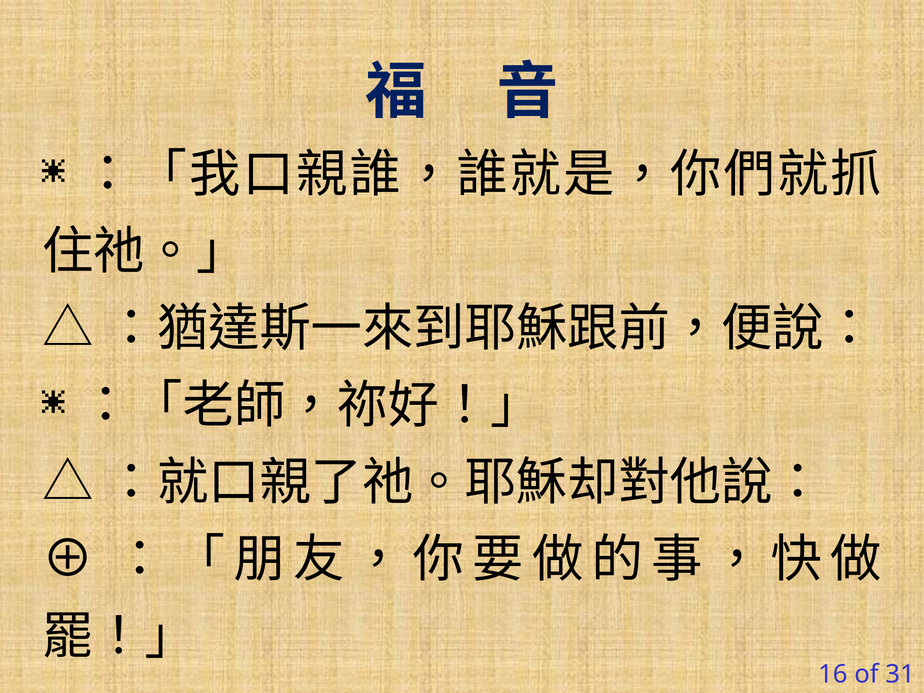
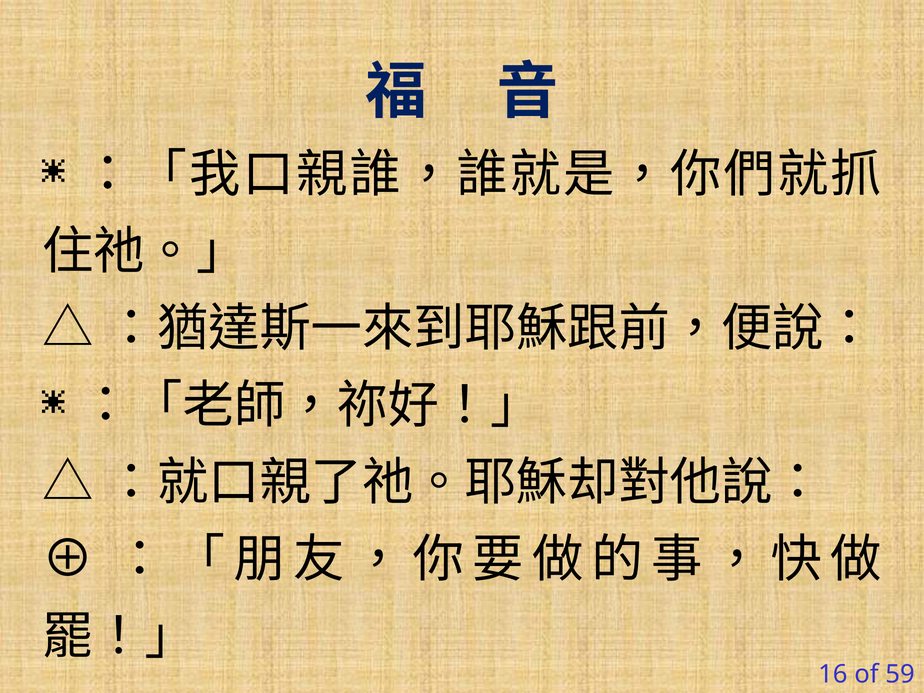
31: 31 -> 59
